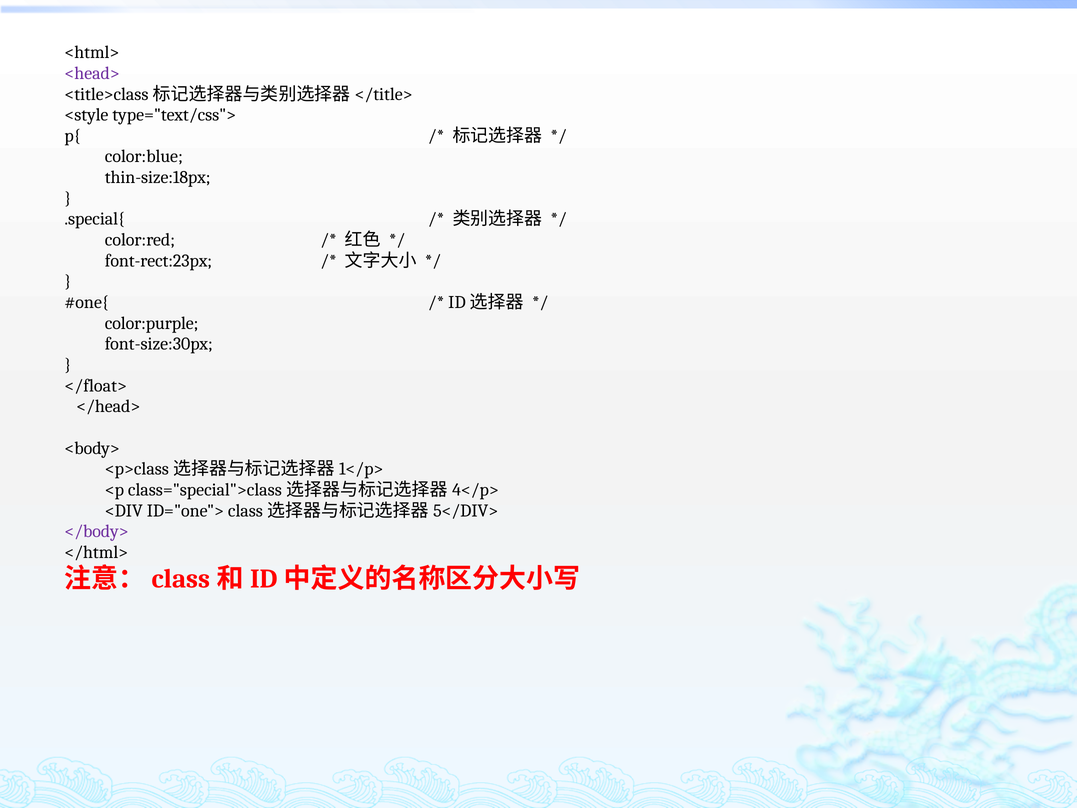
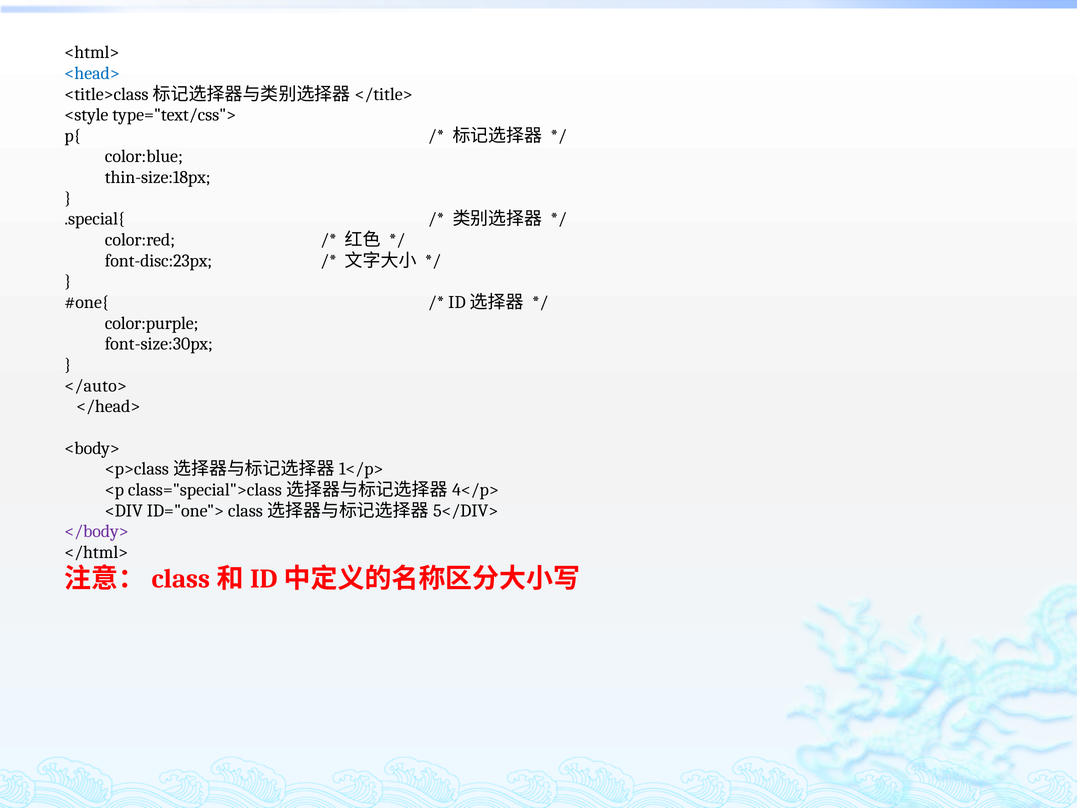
<head> colour: purple -> blue
font-rect:23px: font-rect:23px -> font-disc:23px
</float>: </float> -> </auto>
